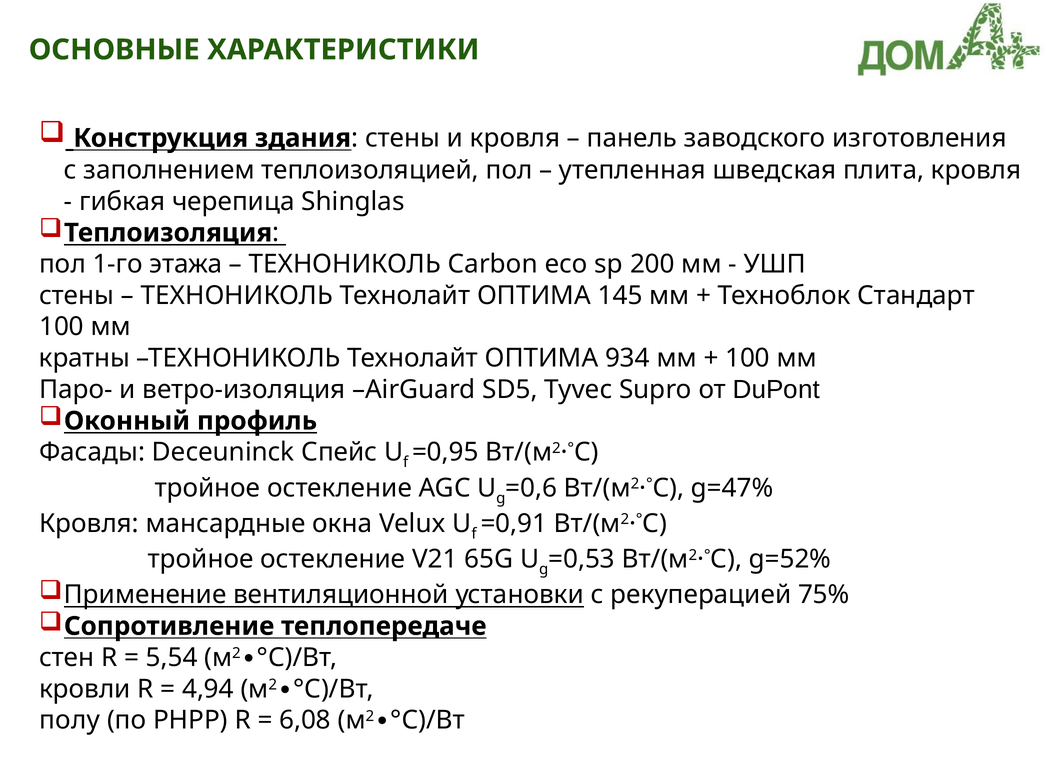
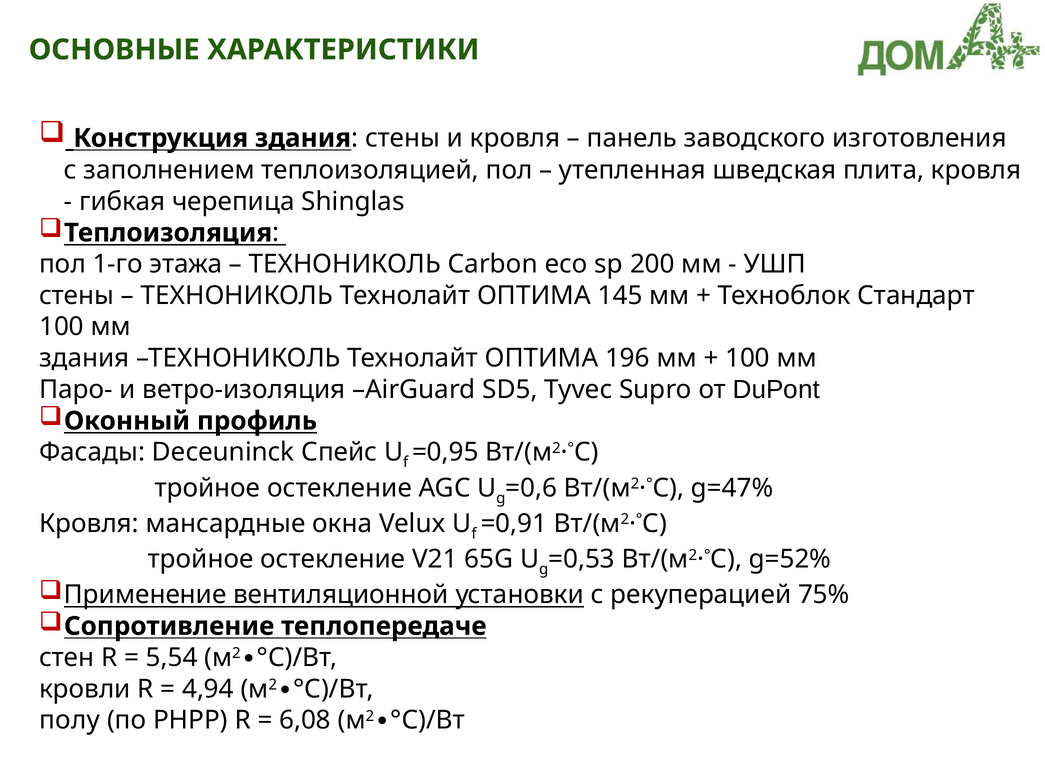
кратны at (84, 358): кратны -> здания
934: 934 -> 196
